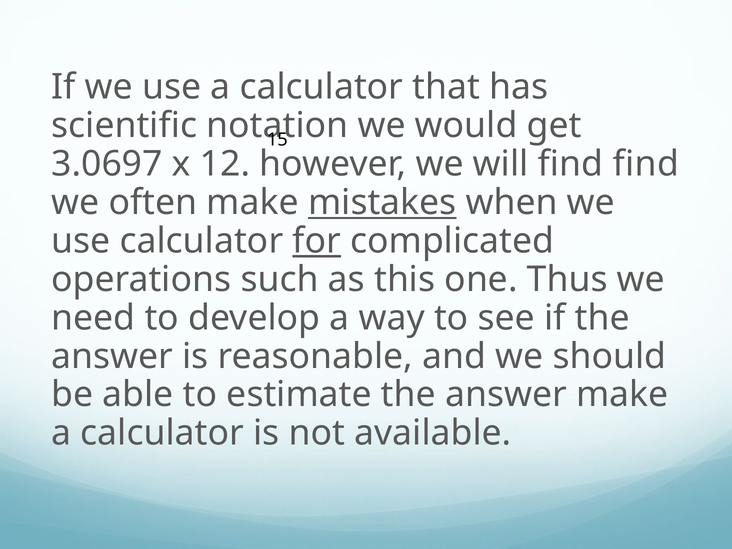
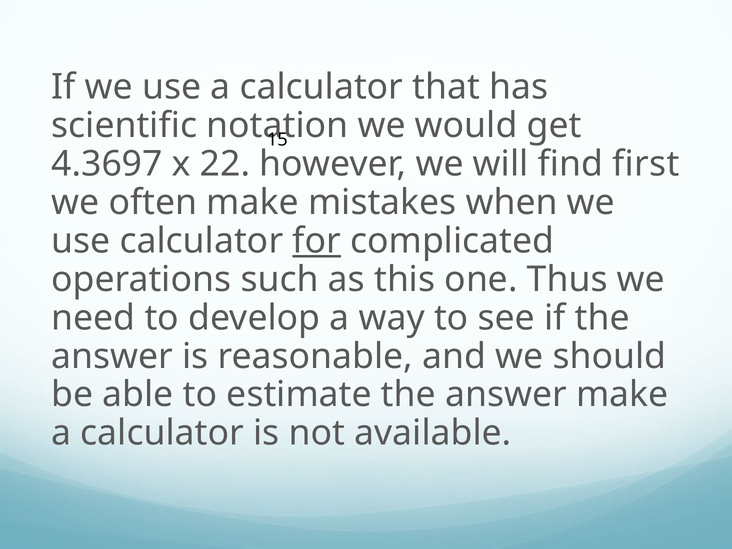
3.0697: 3.0697 -> 4.3697
12: 12 -> 22
find find: find -> first
mistakes underline: present -> none
